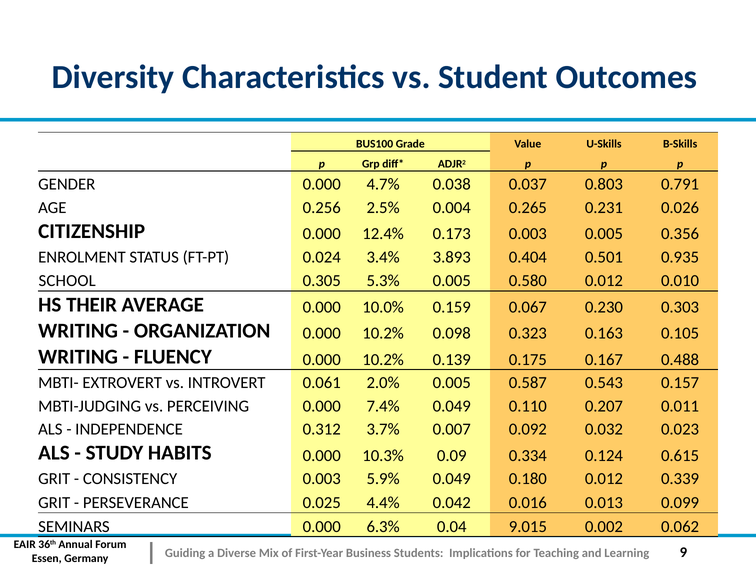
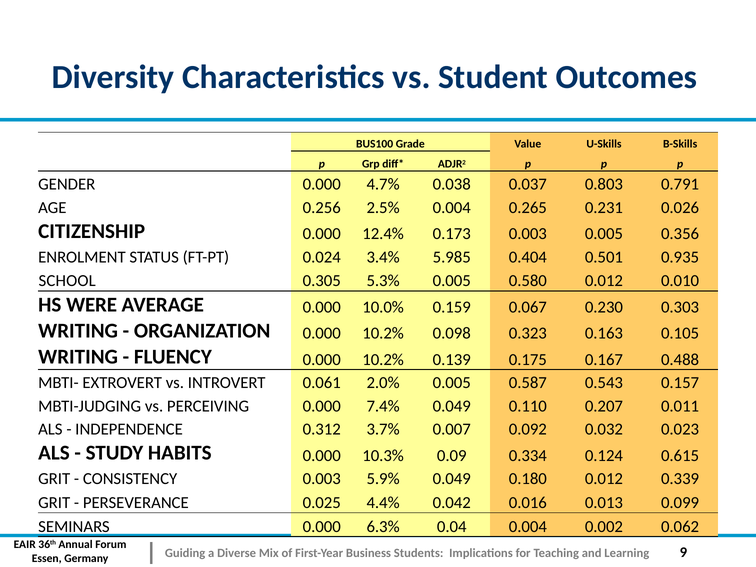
3.893: 3.893 -> 5.985
THEIR: THEIR -> WERE
0.04 9.015: 9.015 -> 0.004
